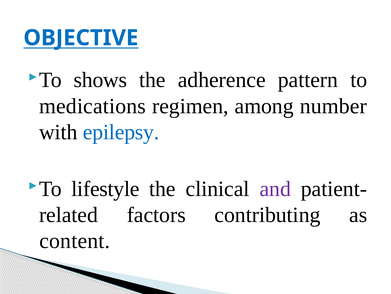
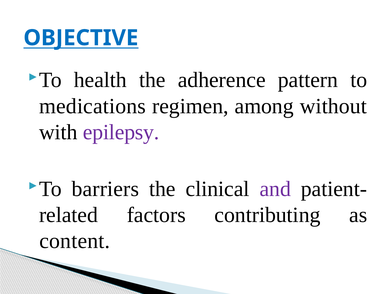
shows: shows -> health
number: number -> without
epilepsy colour: blue -> purple
lifestyle: lifestyle -> barriers
